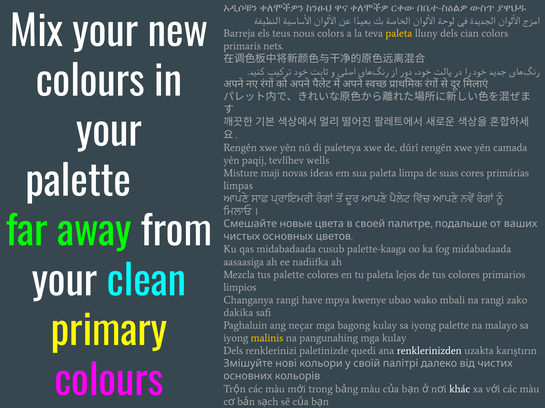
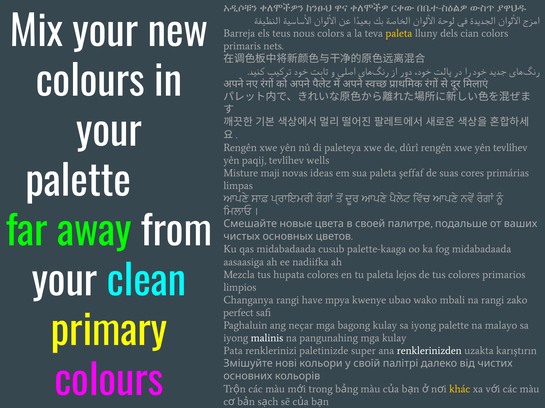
yên camada: camada -> tevlîhev
limpa: limpa -> şeffaf
tus palette: palette -> hupata
dakika: dakika -> perfect
malinis colour: yellow -> white
Dels at (233, 351): Dels -> Pata
quedi: quedi -> super
khác colour: white -> yellow
